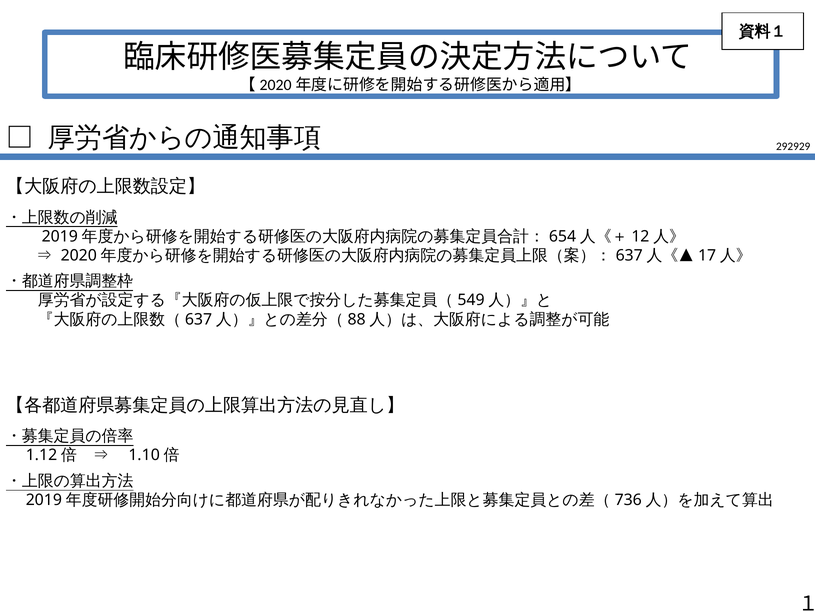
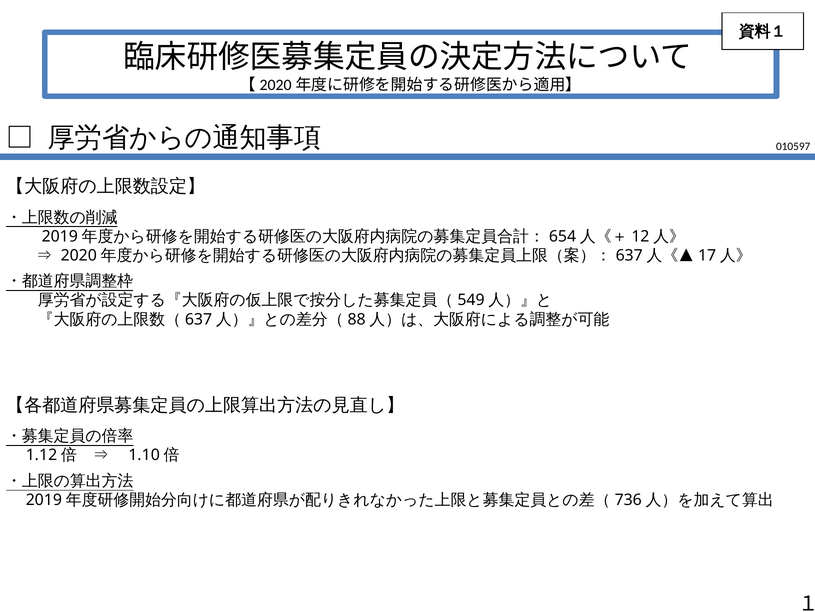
292929: 292929 -> 010597
